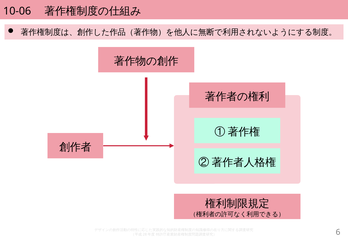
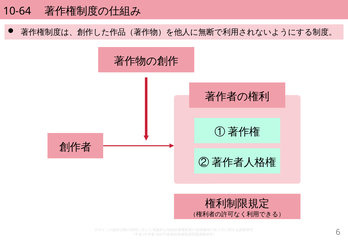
10-06: 10-06 -> 10-64
